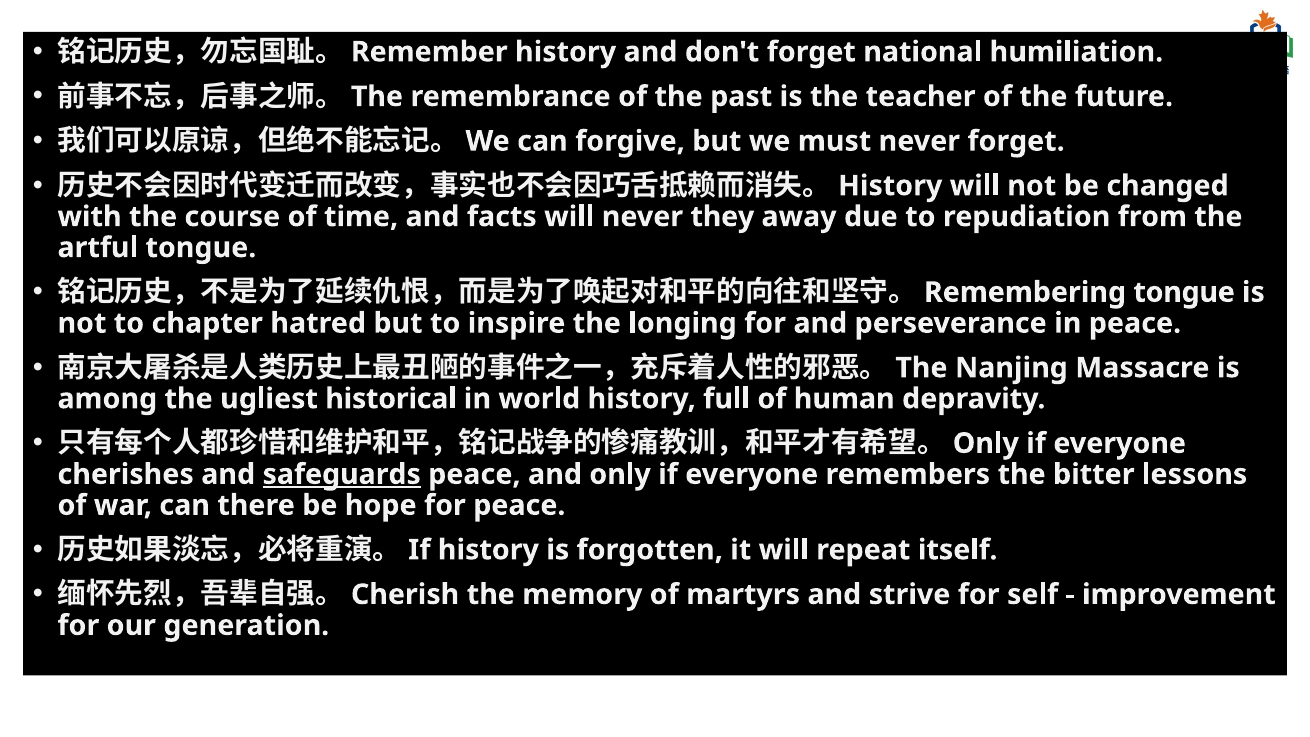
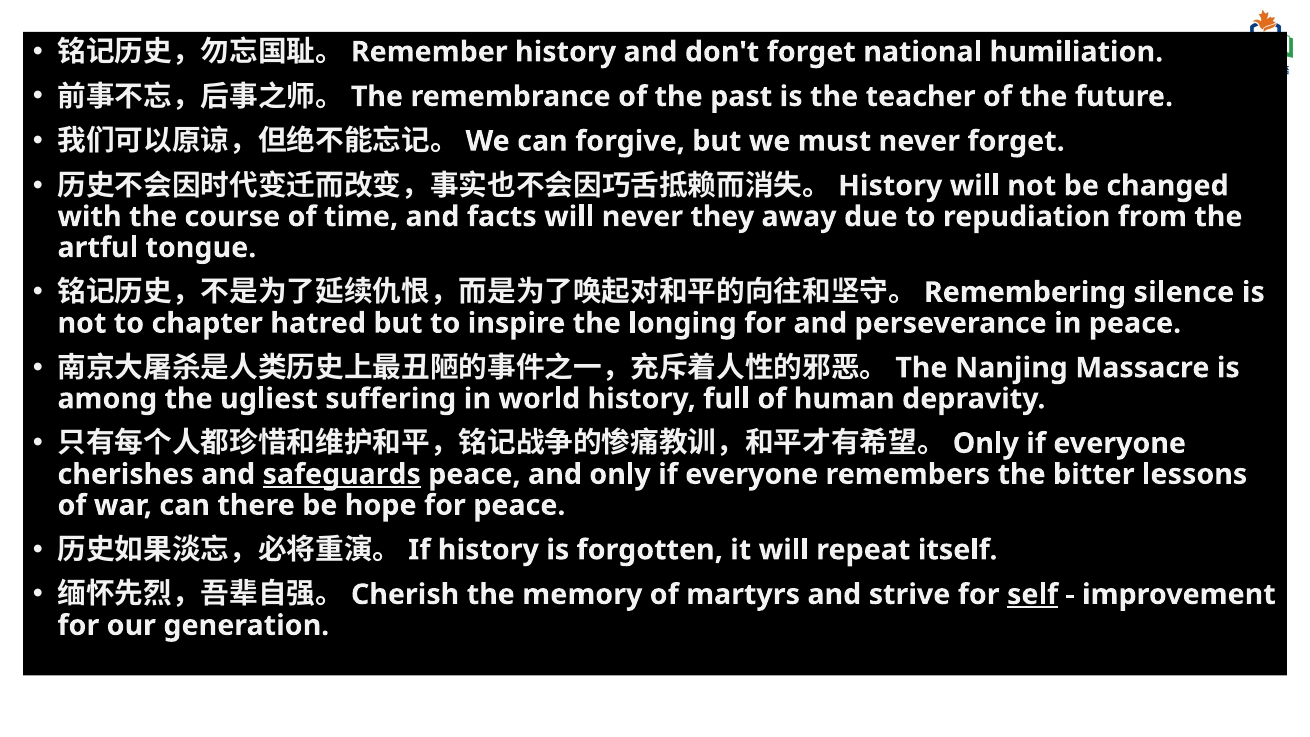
tongue at (1184, 292): tongue -> silence
historical: historical -> suffering
self underline: none -> present
